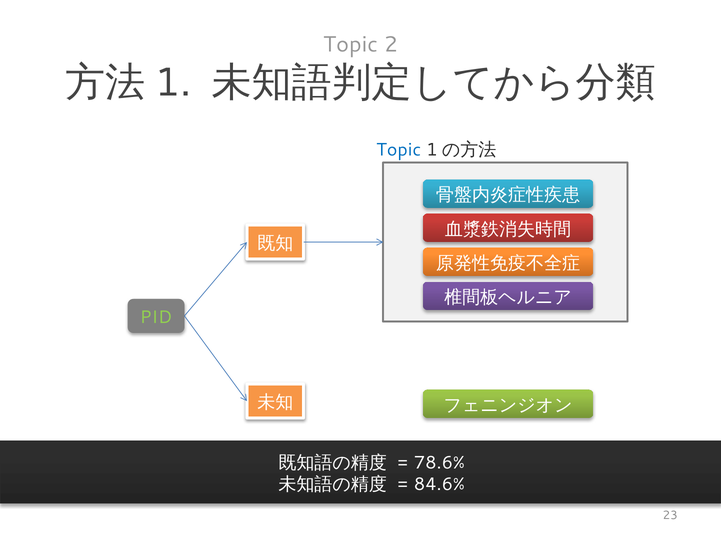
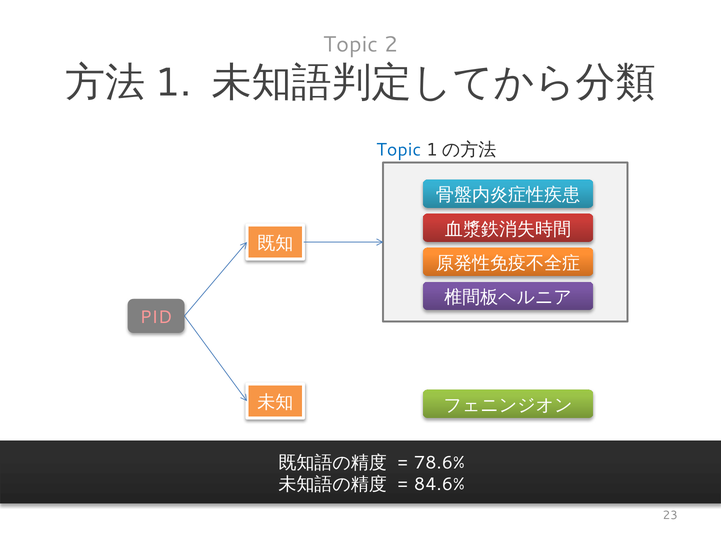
PID colour: light green -> pink
